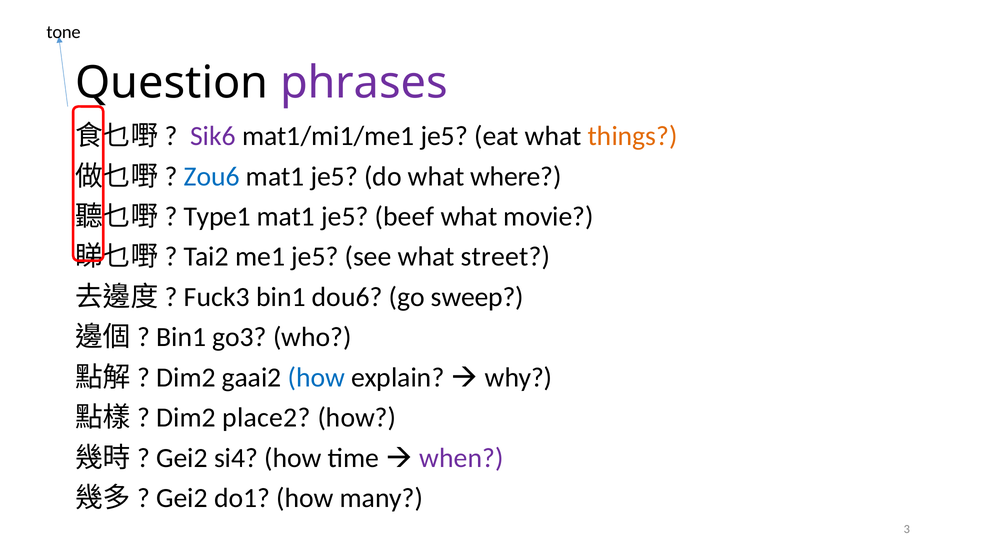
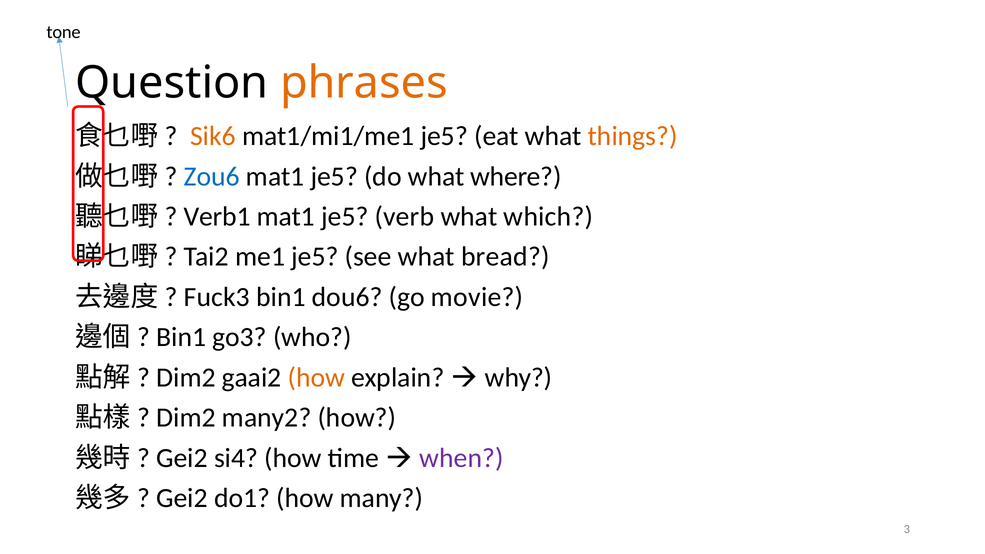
phrases colour: purple -> orange
Sik6 colour: purple -> orange
Type1: Type1 -> Verb1
beef: beef -> verb
movie: movie -> which
street: street -> bread
sweep: sweep -> movie
how at (316, 378) colour: blue -> orange
place2: place2 -> many2
